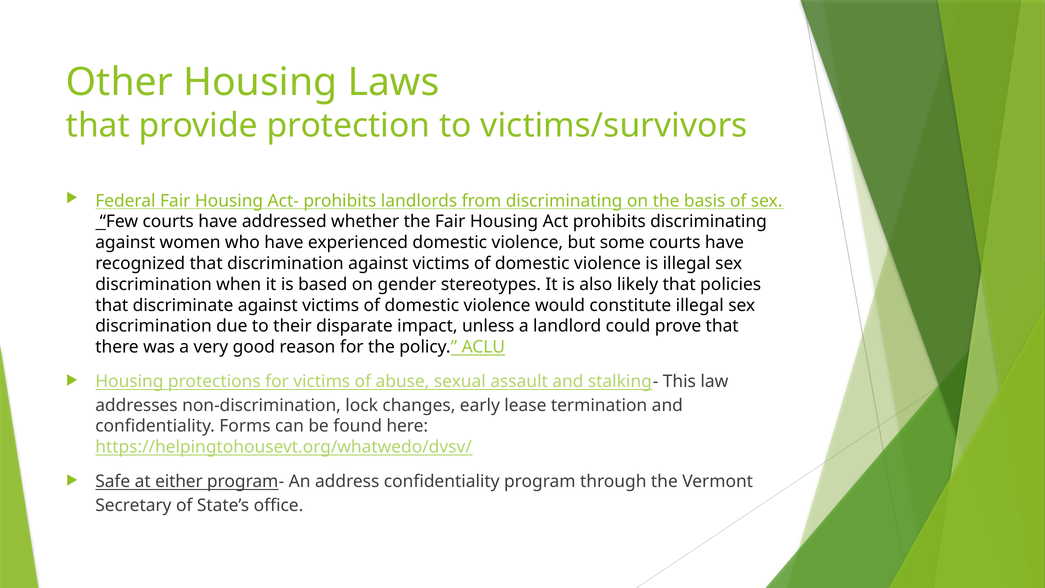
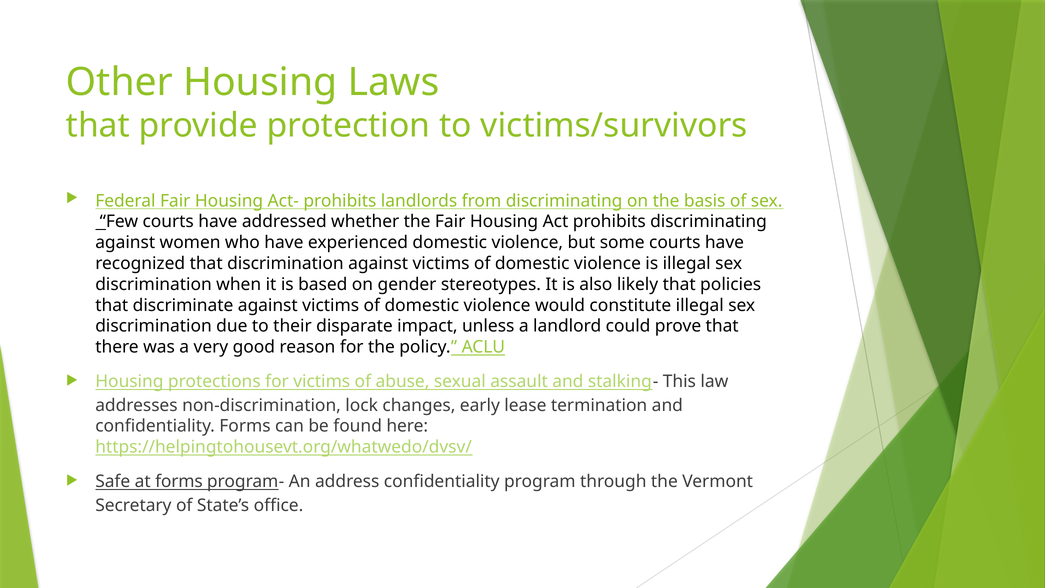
at either: either -> forms
